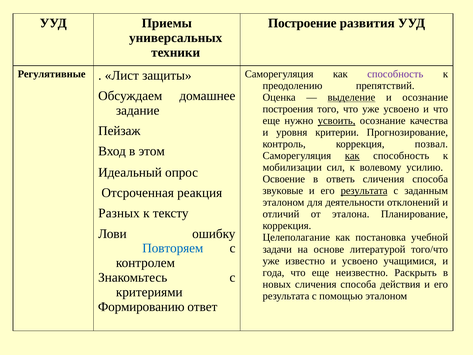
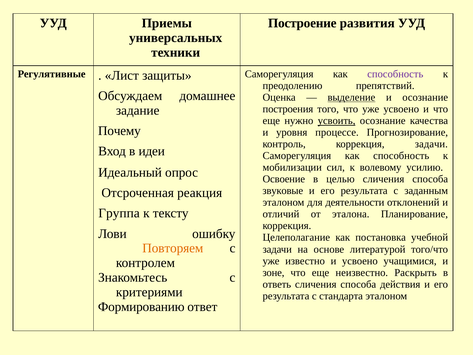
Пейзаж: Пейзаж -> Почему
критерии: критерии -> процессе
коррекция позвал: позвал -> задачи
этом: этом -> идеи
как at (352, 156) underline: present -> none
ответь: ответь -> целью
результата at (364, 191) underline: present -> none
Разных: Разных -> Группа
Повторяем colour: blue -> orange
года: года -> зоне
новых: новых -> ответь
помощью: помощью -> стандарта
